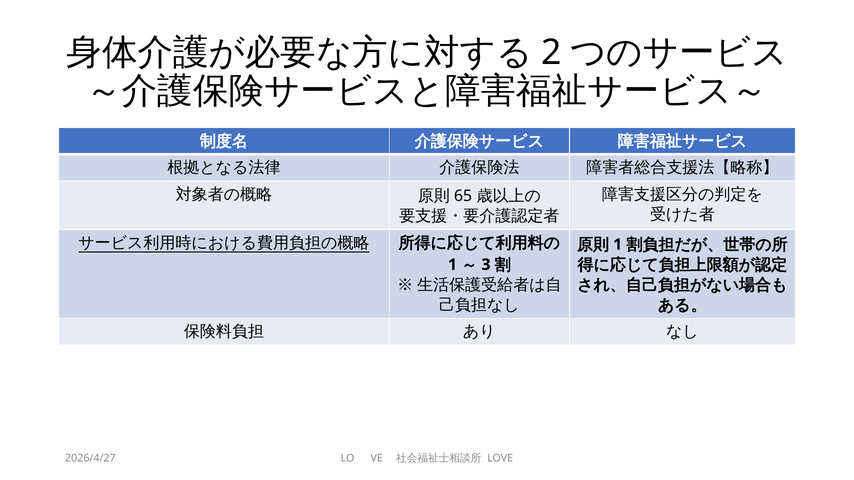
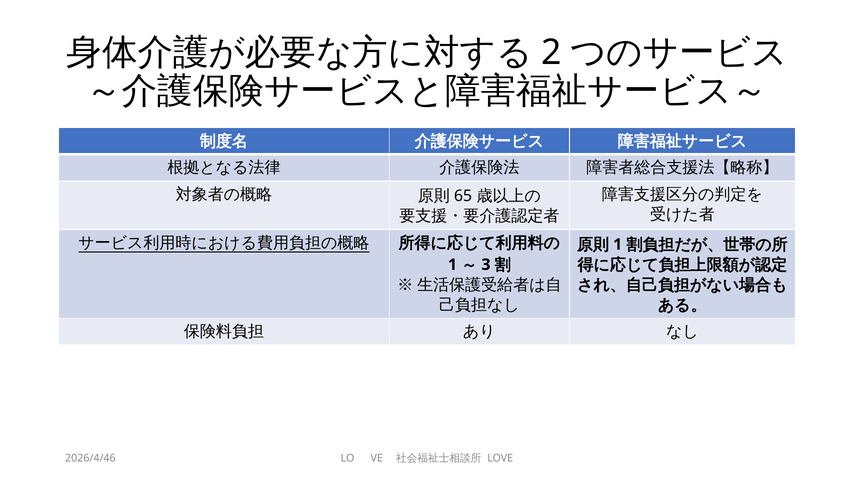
2026/4/27: 2026/4/27 -> 2026/4/46
